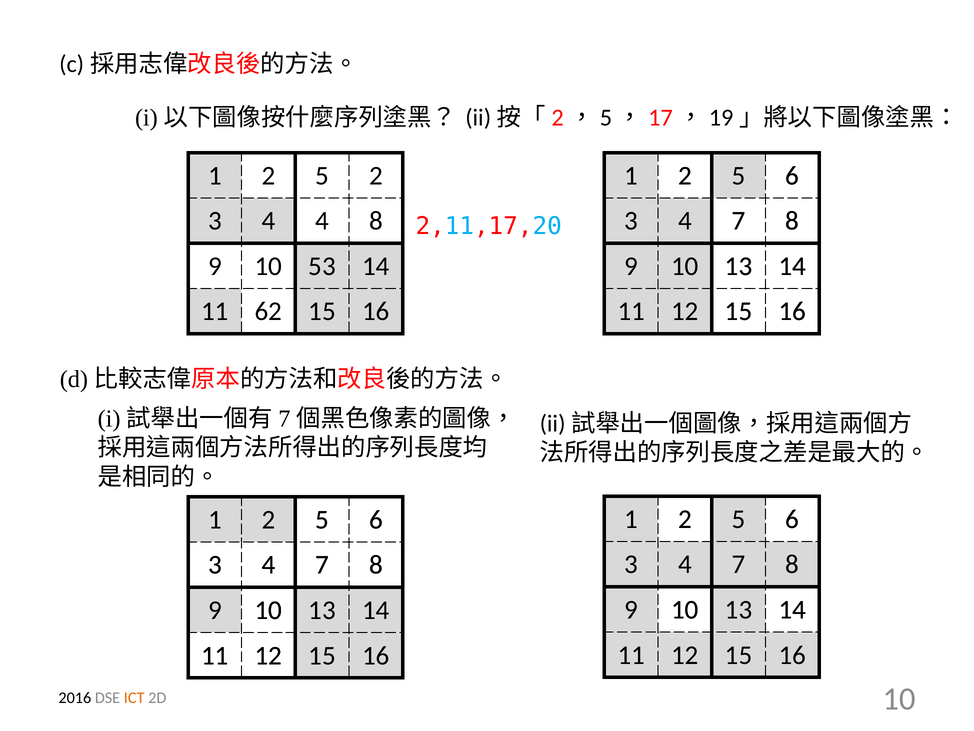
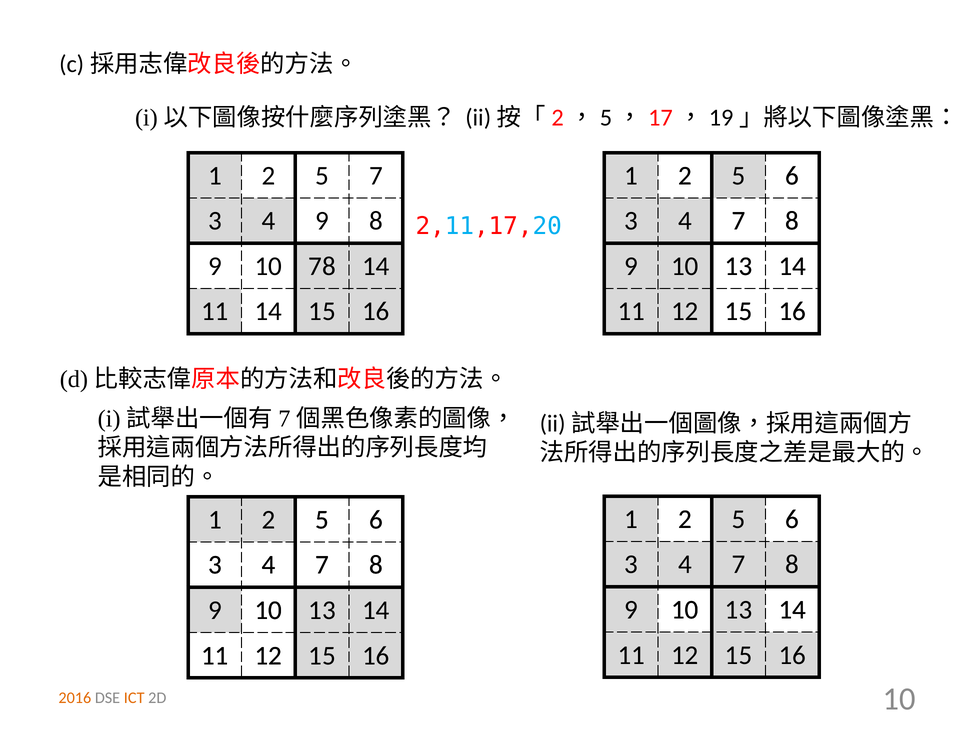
5 2: 2 -> 7
4 4: 4 -> 9
53: 53 -> 78
11 62: 62 -> 14
2016 colour: black -> orange
